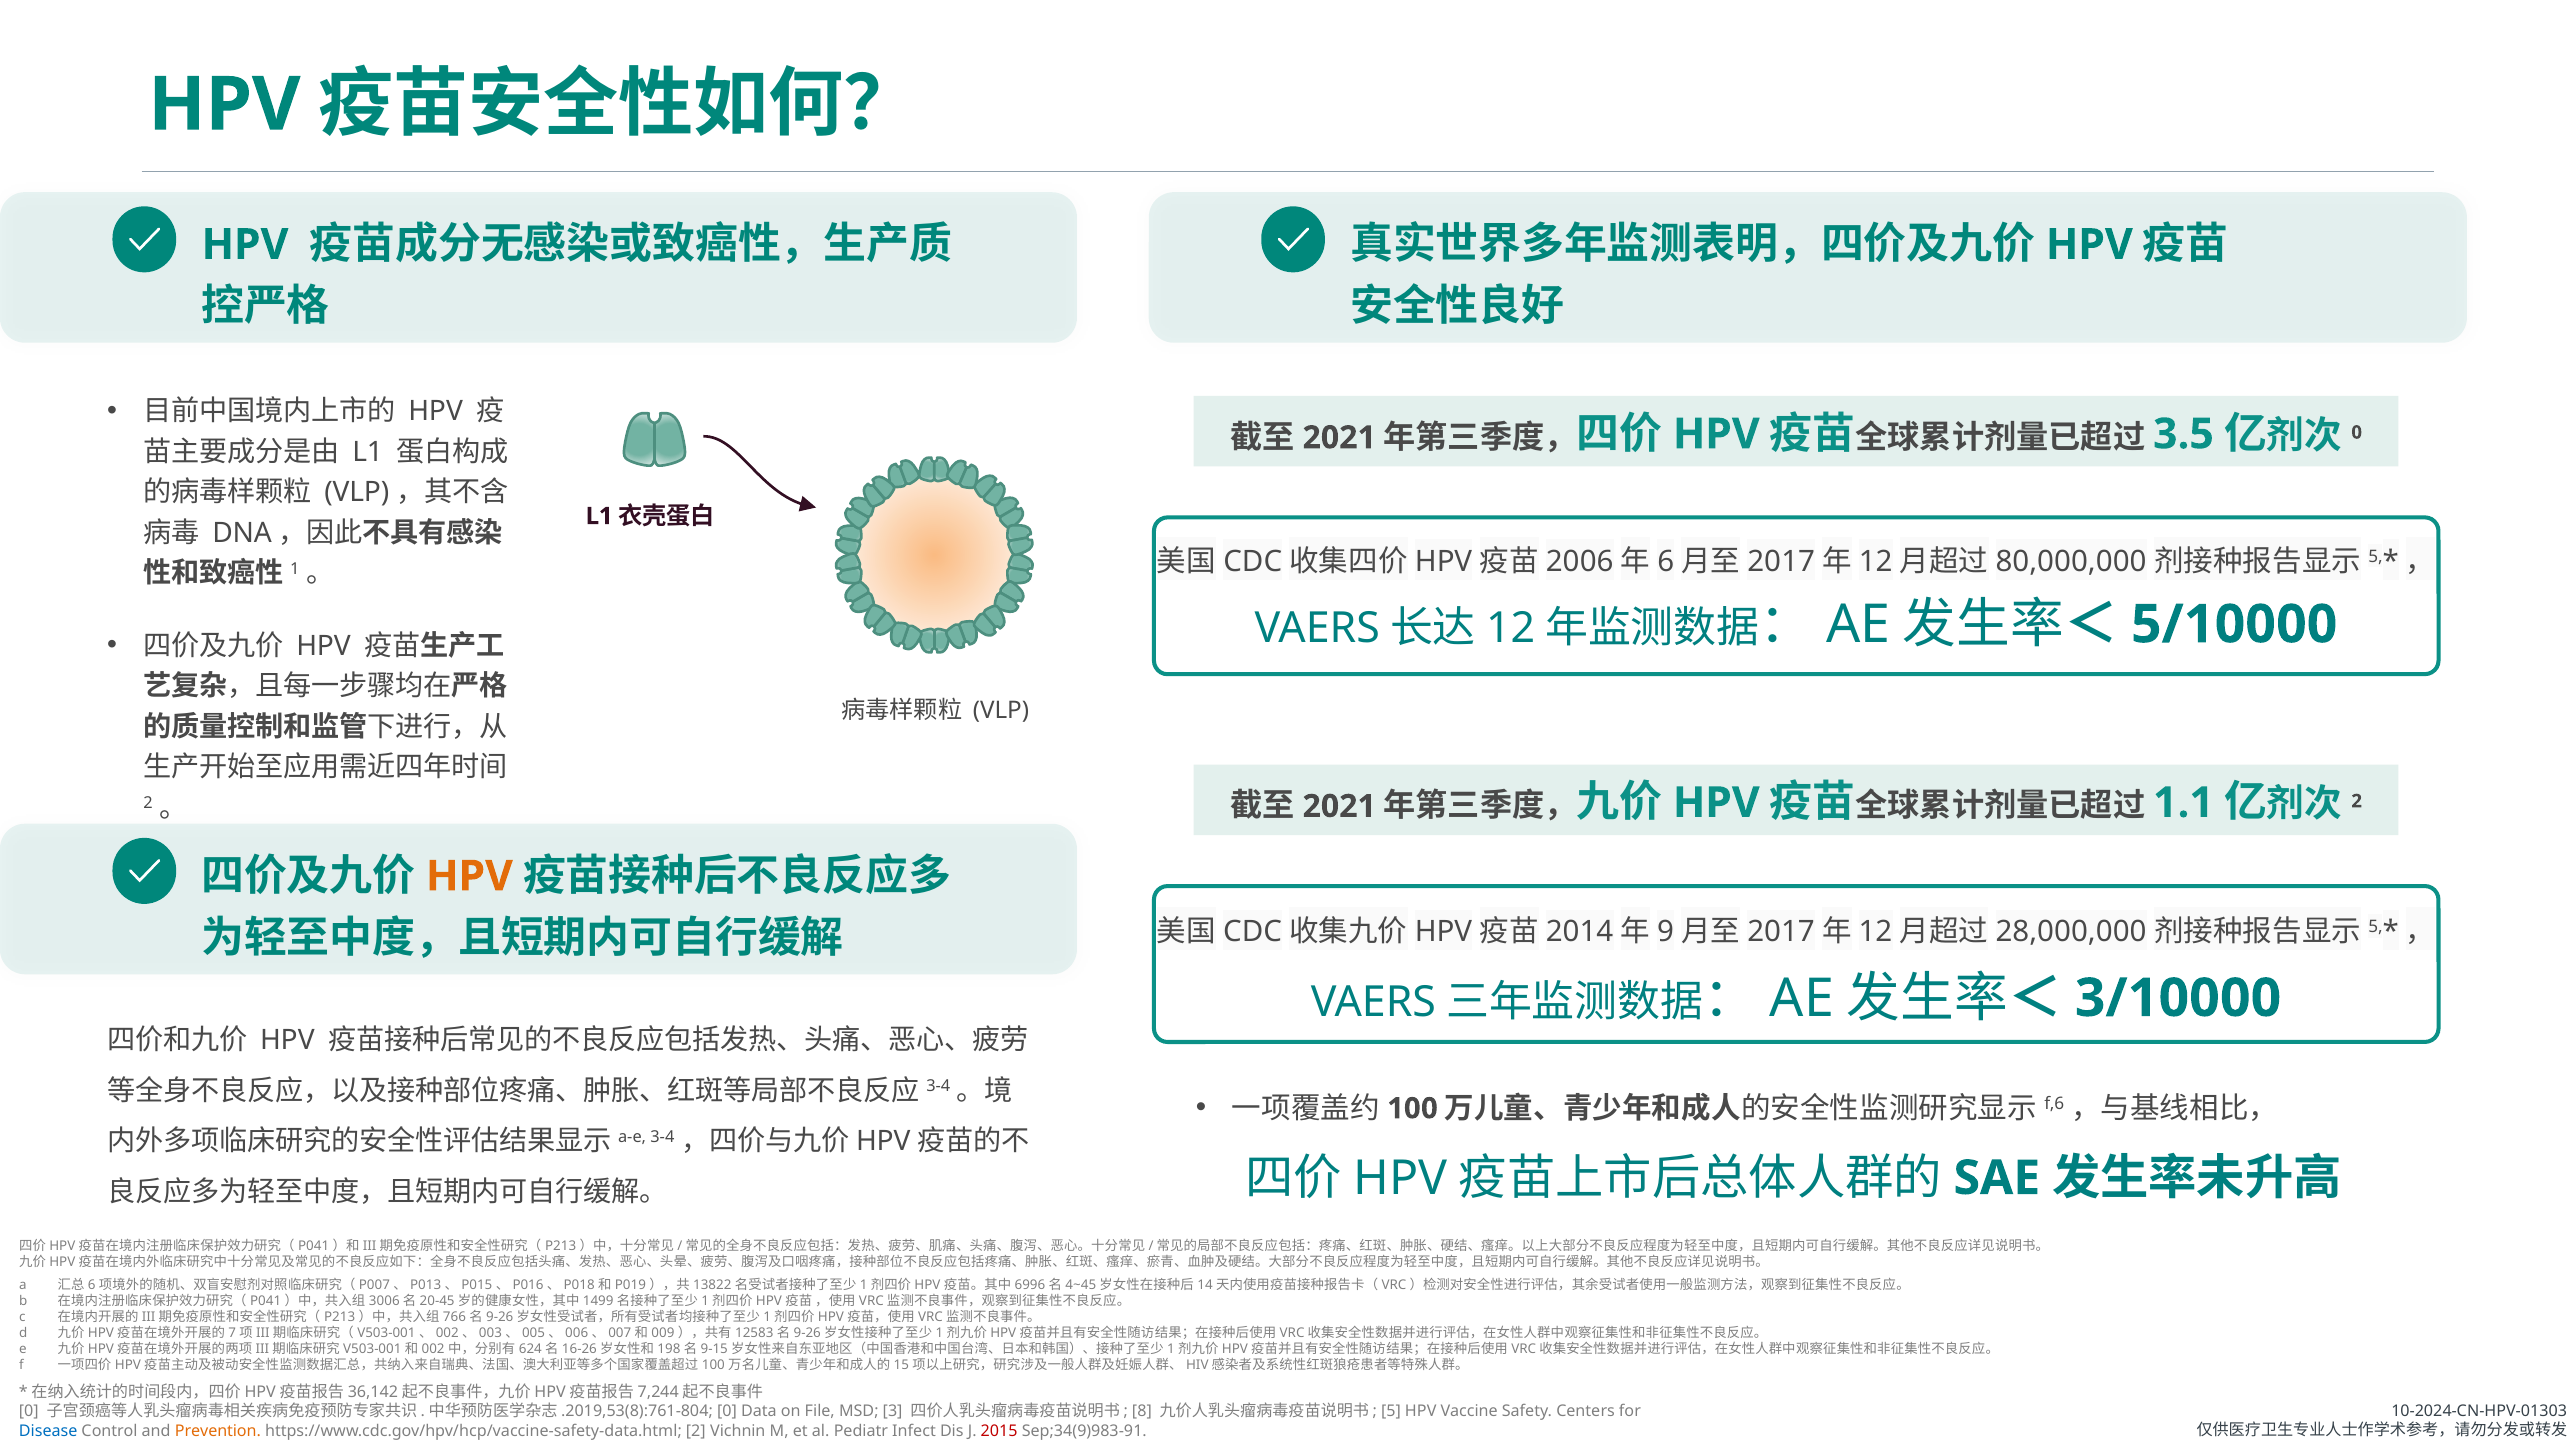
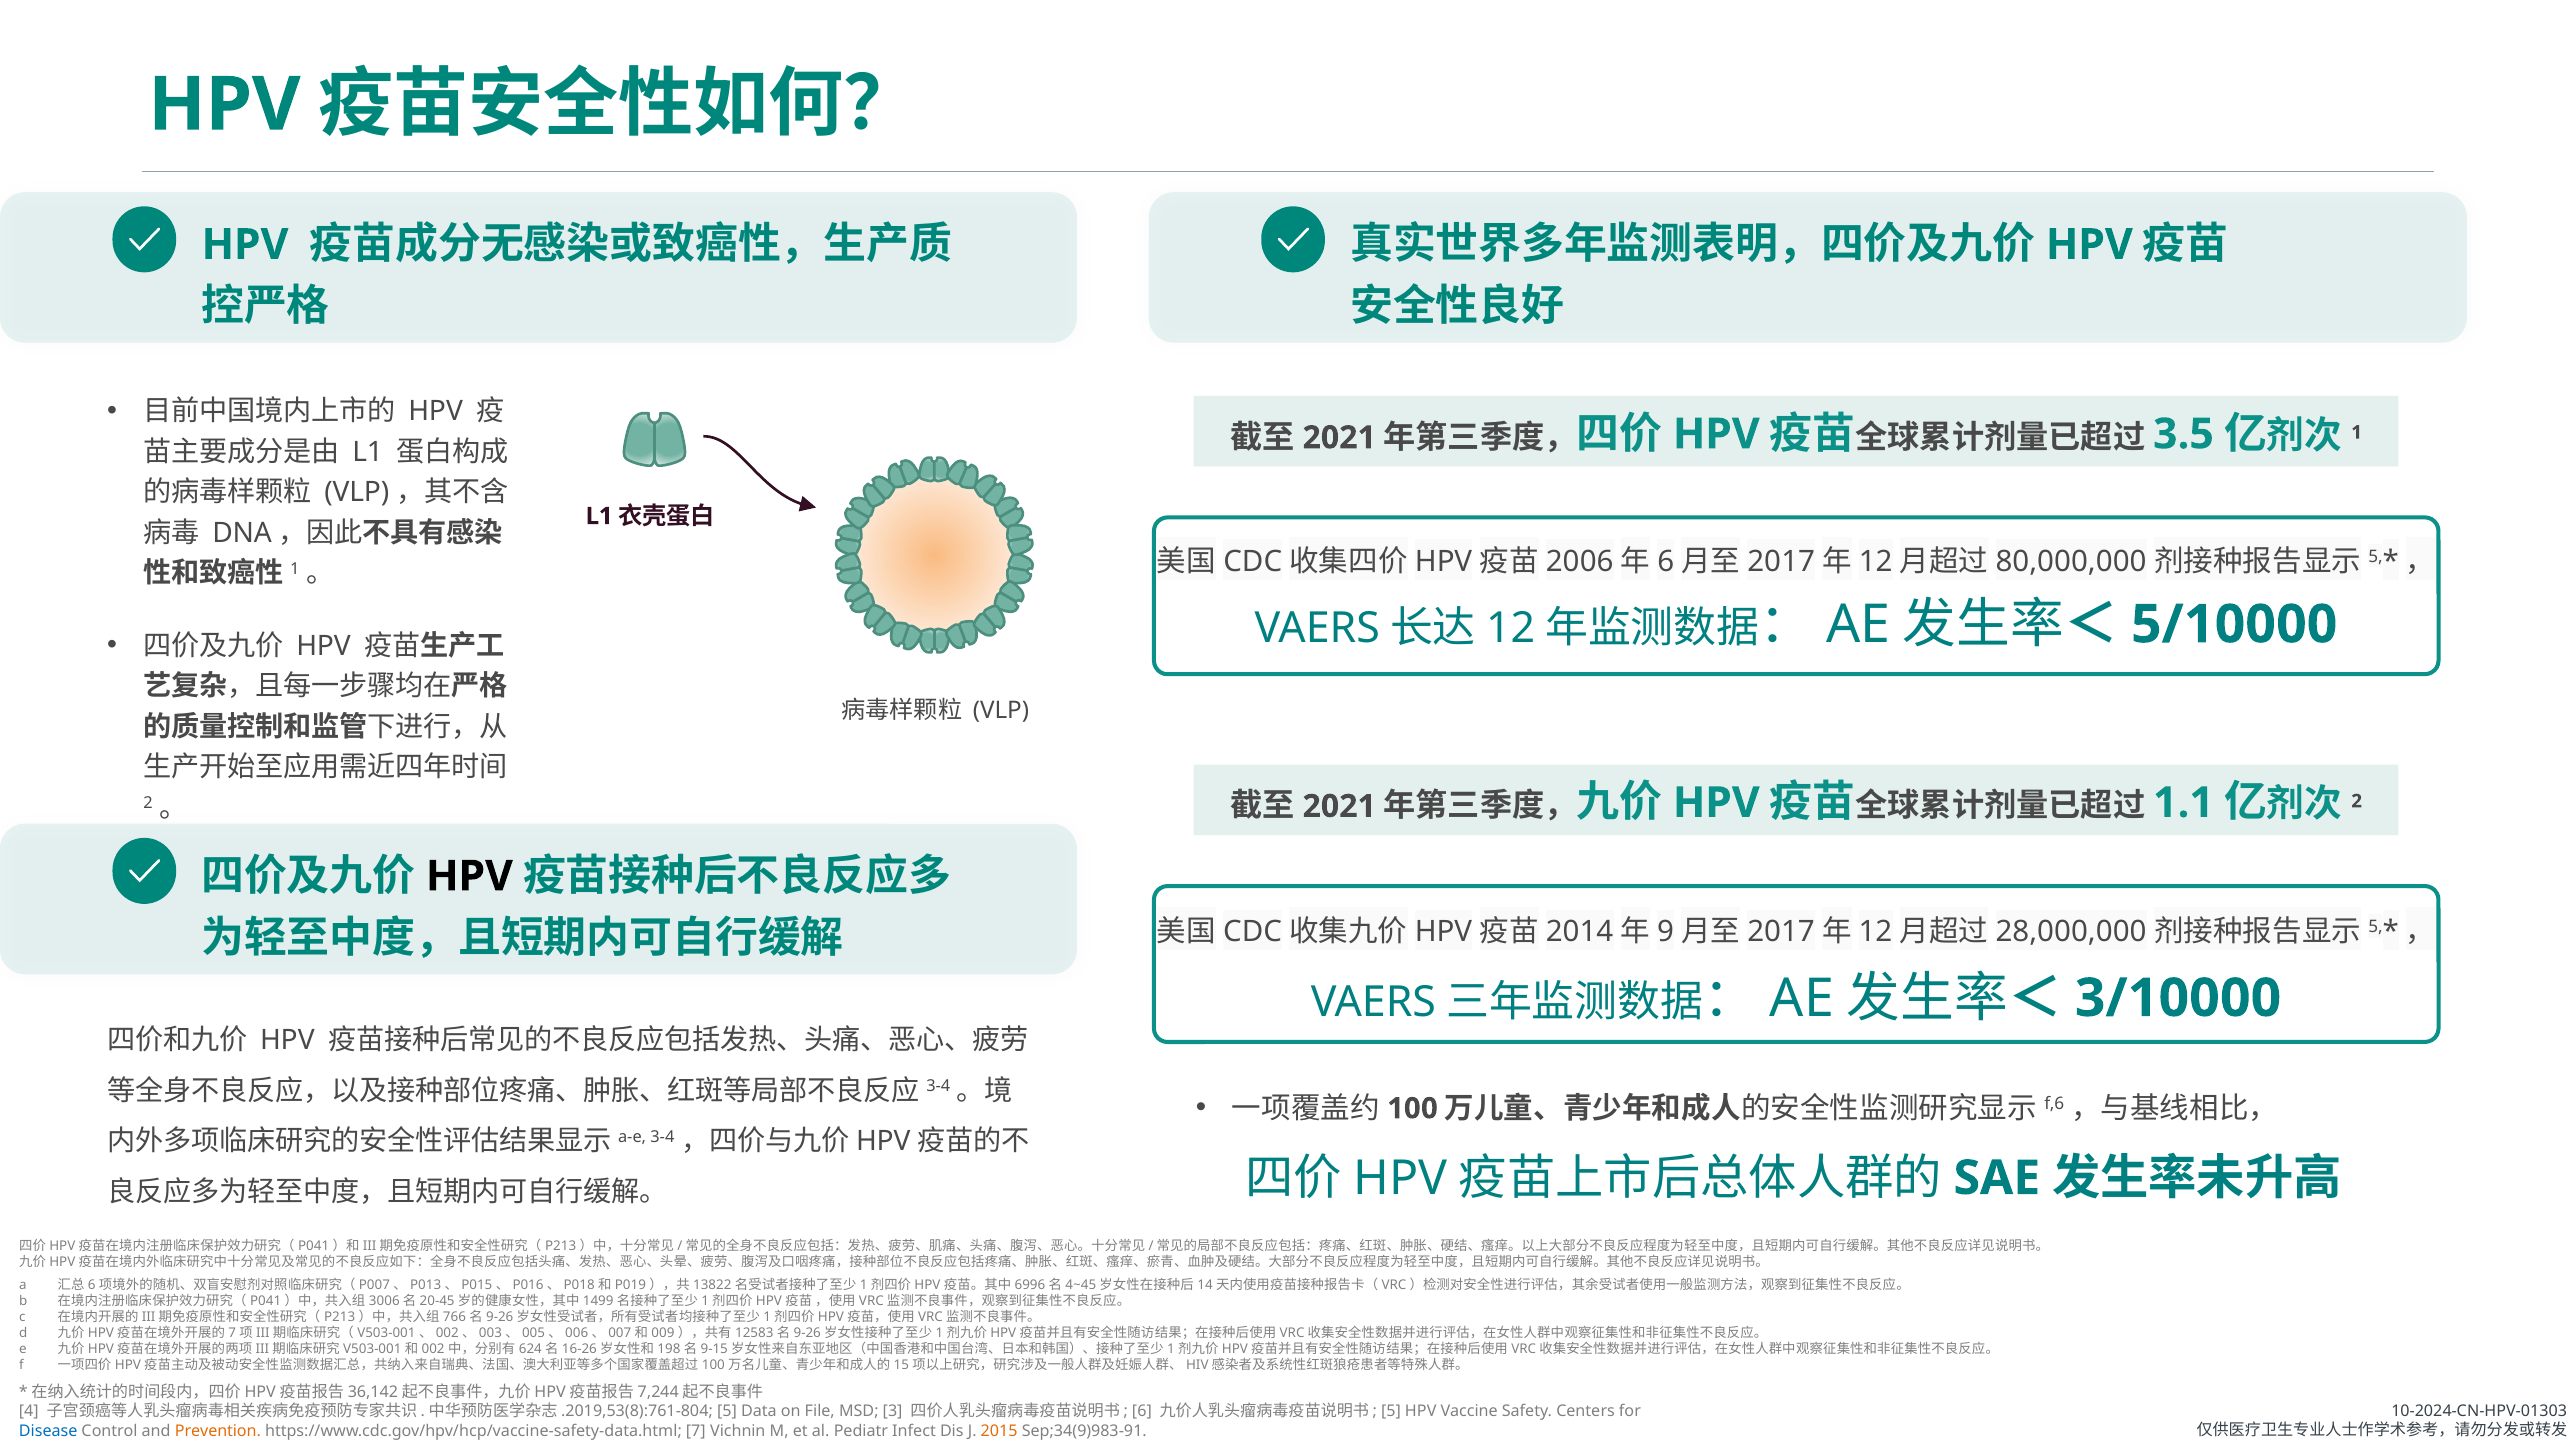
0 at (2357, 432): 0 -> 1
HPV at (469, 876) colour: orange -> black
0 at (29, 1412): 0 -> 4
0 at (727, 1412): 0 -> 5
8: 8 -> 6
https://www.cdc.gov/hpv/hcp/vaccine-safety-data.html 2: 2 -> 7
2015 colour: red -> orange
